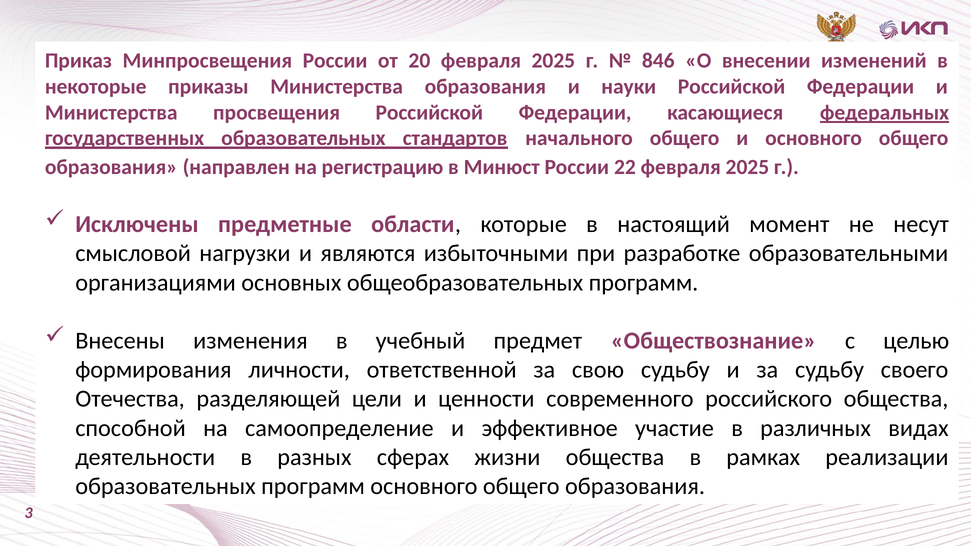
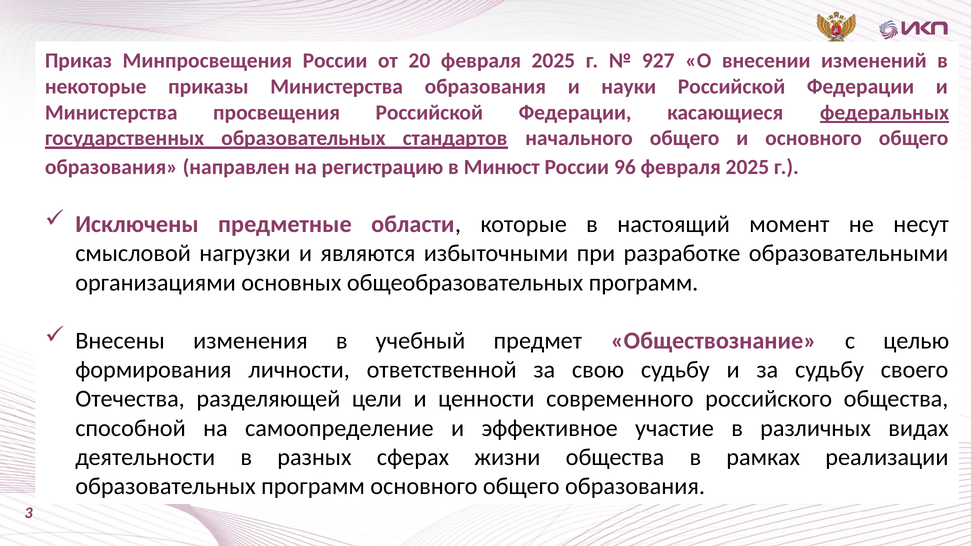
846: 846 -> 927
22: 22 -> 96
